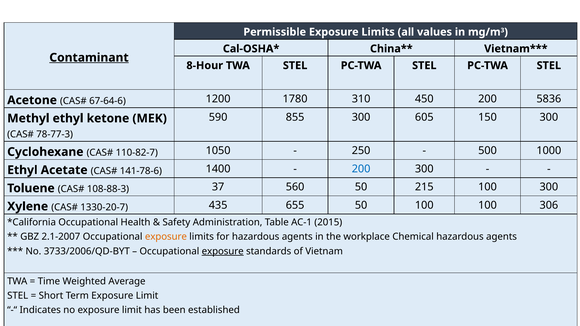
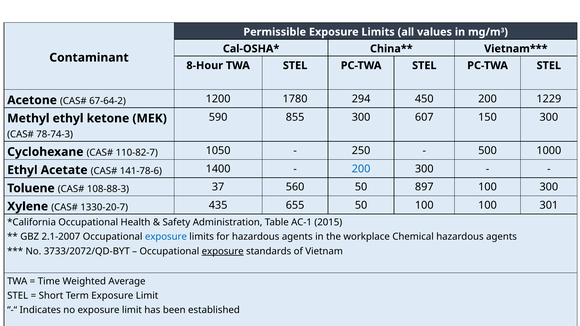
Contaminant underline: present -> none
67-64-6: 67-64-6 -> 67-64-2
310: 310 -> 294
5836: 5836 -> 1229
605: 605 -> 607
78-77-3: 78-77-3 -> 78-74-3
215: 215 -> 897
306: 306 -> 301
exposure at (166, 237) colour: orange -> blue
3733/2006/QD-BYT: 3733/2006/QD-BYT -> 3733/2072/QD-BYT
